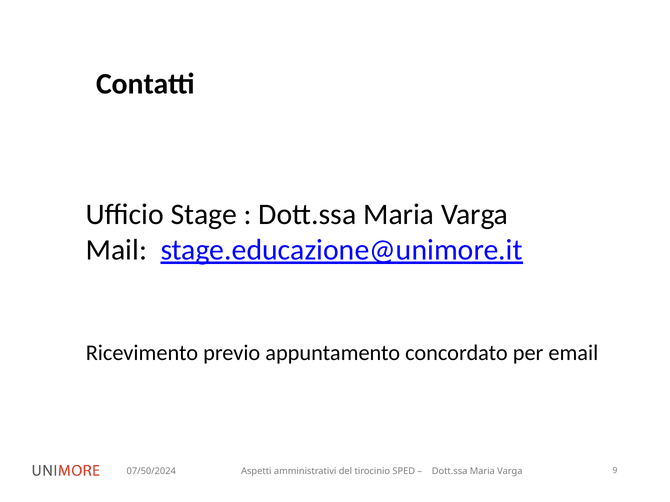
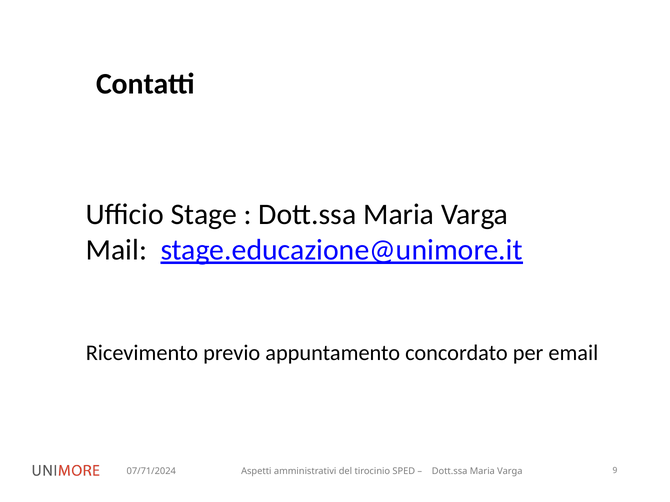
07/50/2024: 07/50/2024 -> 07/71/2024
